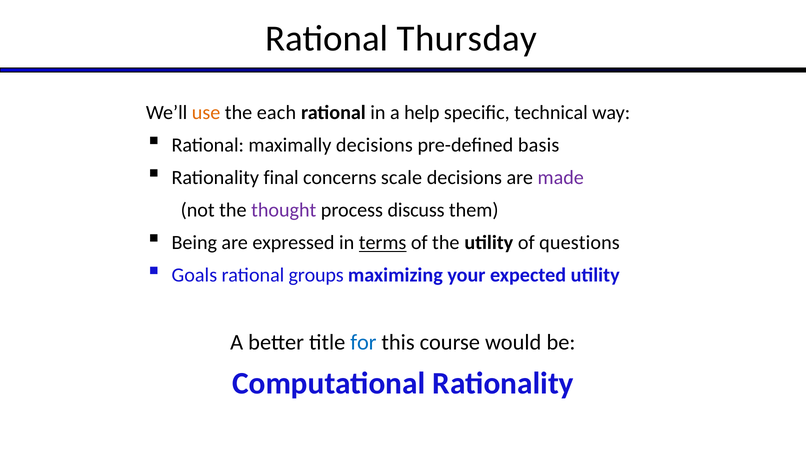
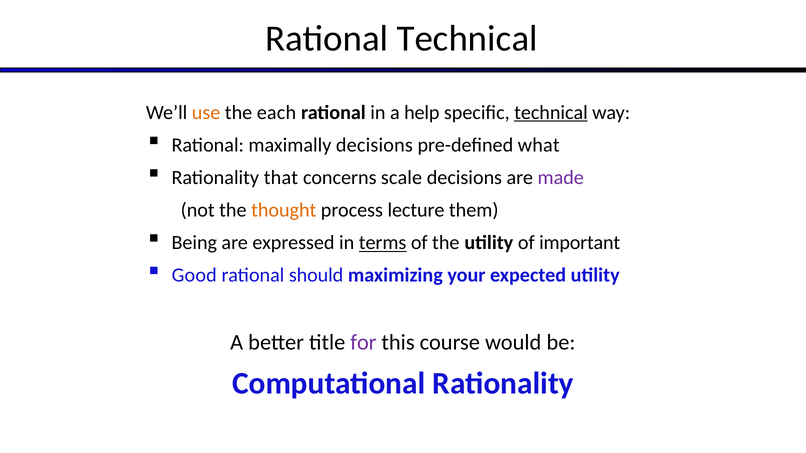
Rational Thursday: Thursday -> Technical
technical at (551, 113) underline: none -> present
basis: basis -> what
final: final -> that
thought colour: purple -> orange
discuss: discuss -> lecture
questions: questions -> important
Goals: Goals -> Good
groups: groups -> should
for colour: blue -> purple
